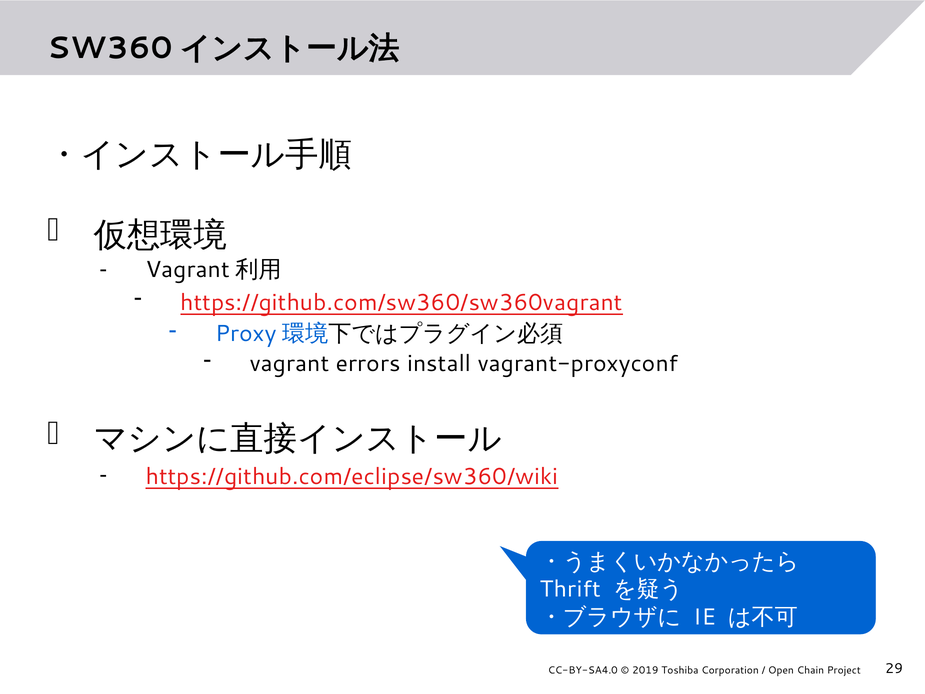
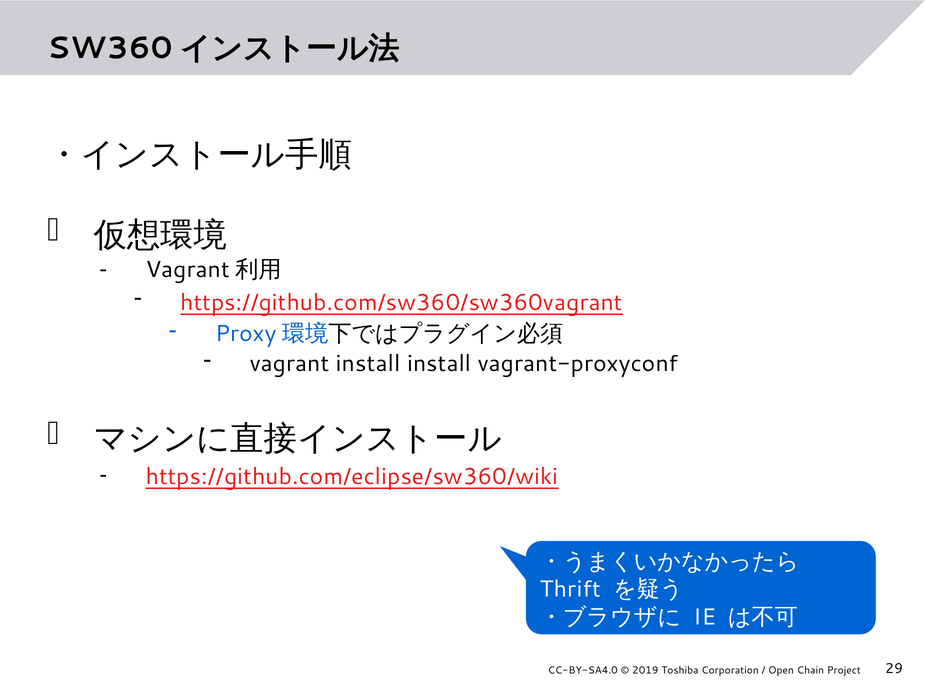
vagrant errors: errors -> install
